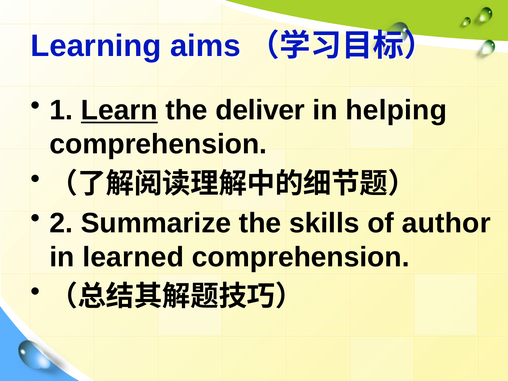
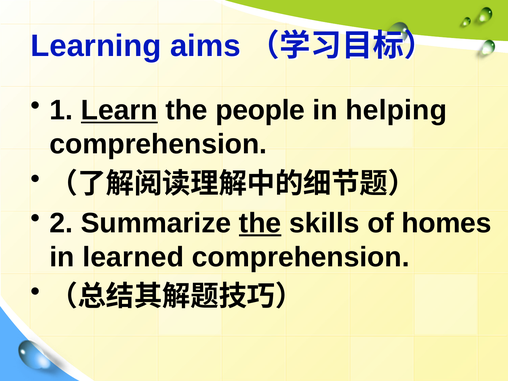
deliver: deliver -> people
the at (260, 223) underline: none -> present
author: author -> homes
